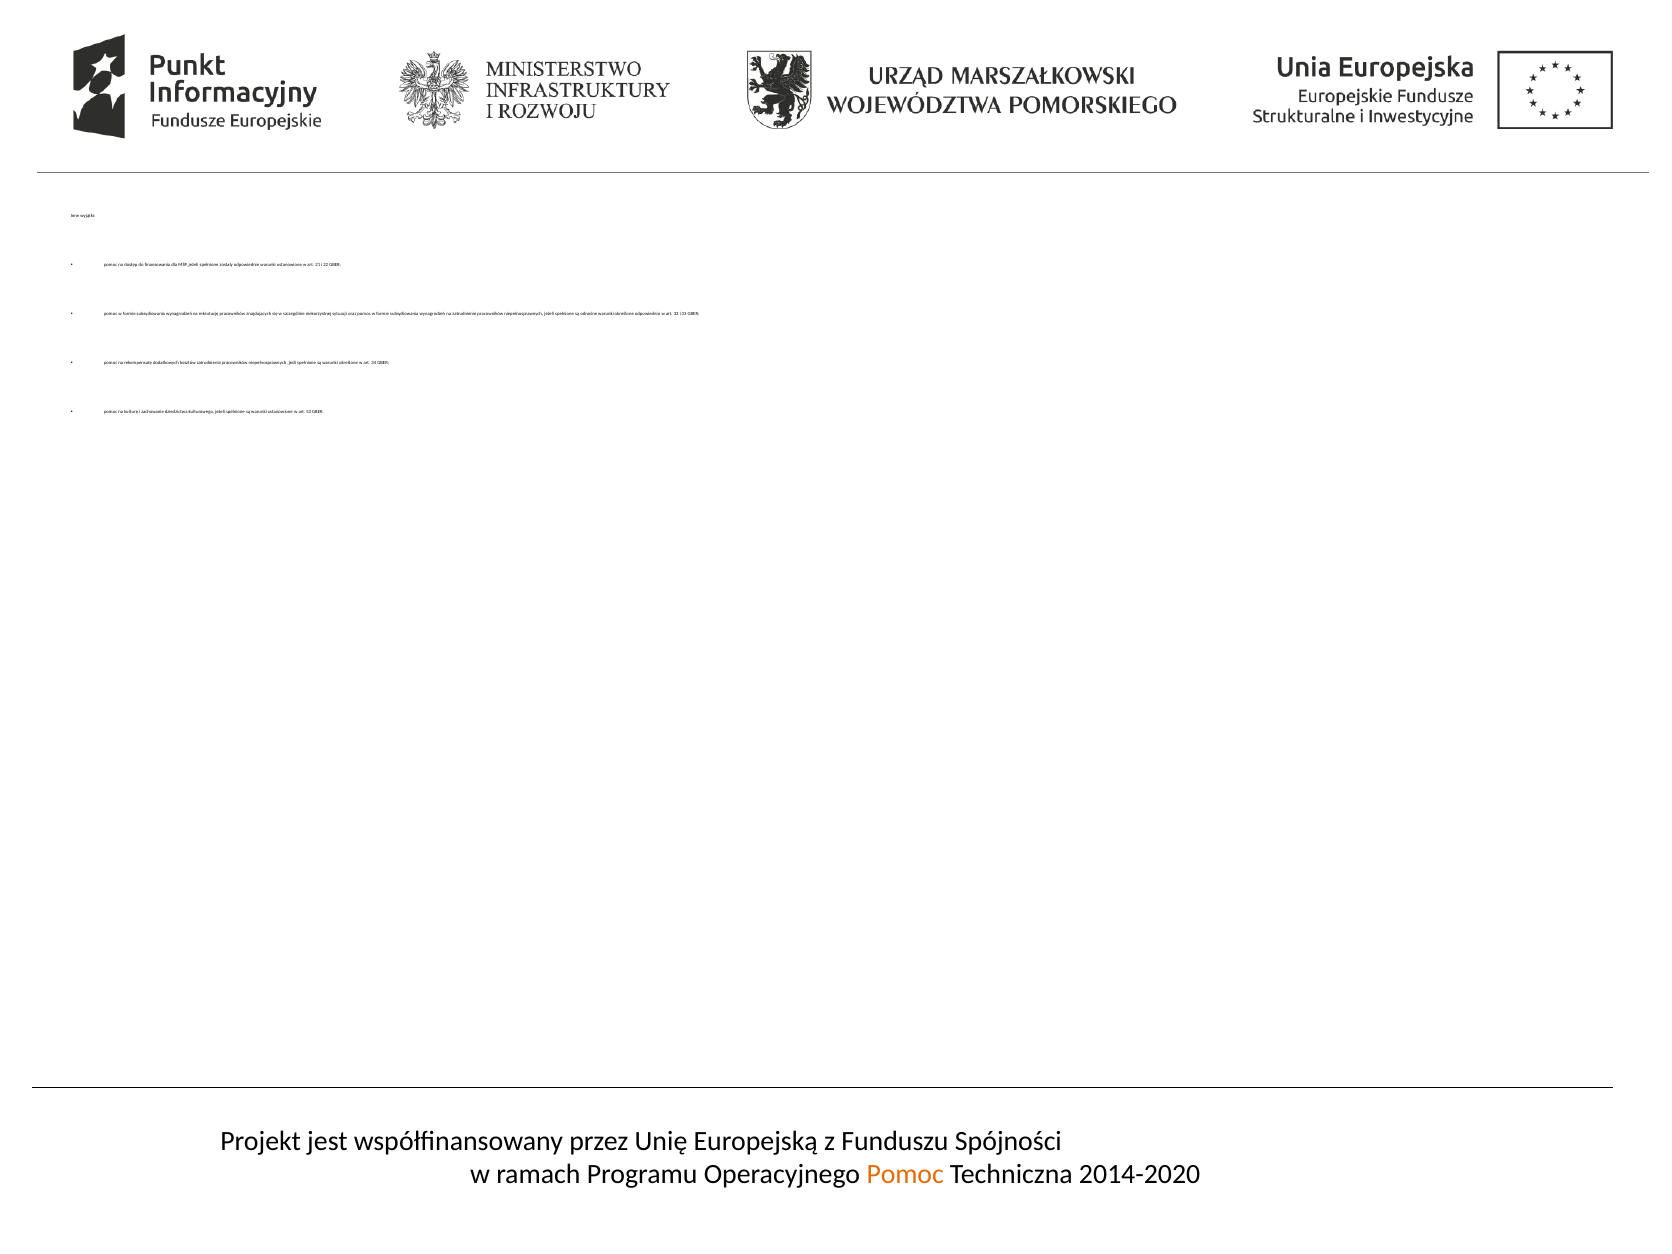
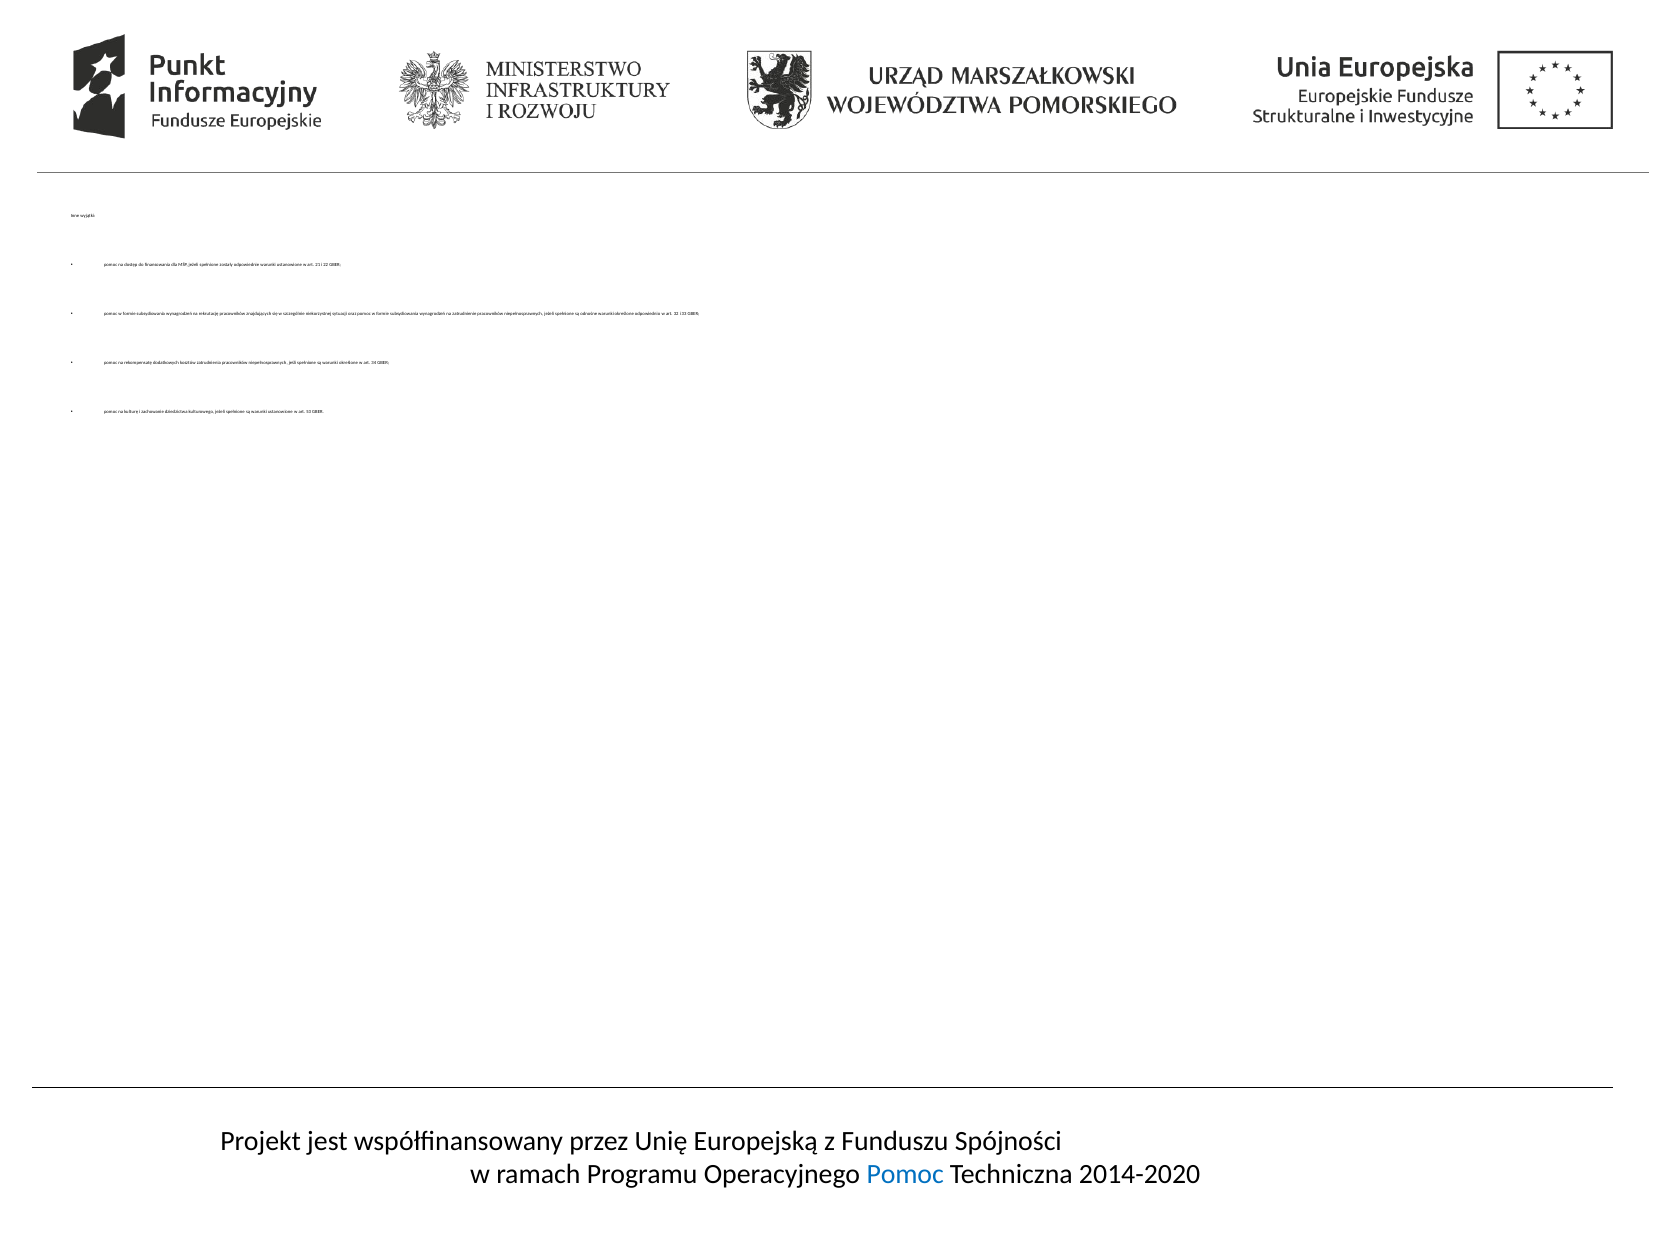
Pomoc at (905, 1174) colour: orange -> blue
